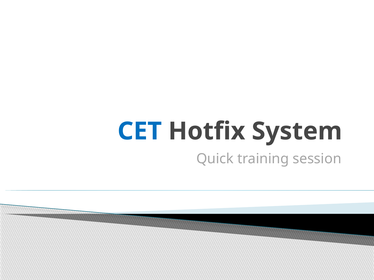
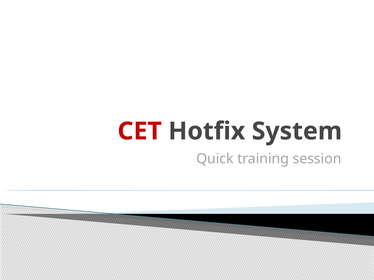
CET colour: blue -> red
